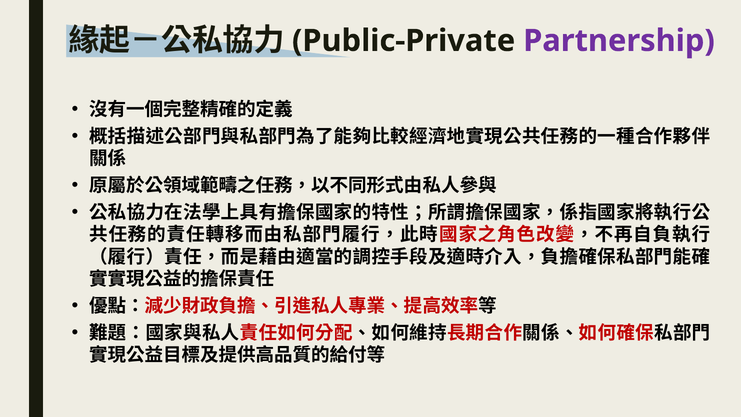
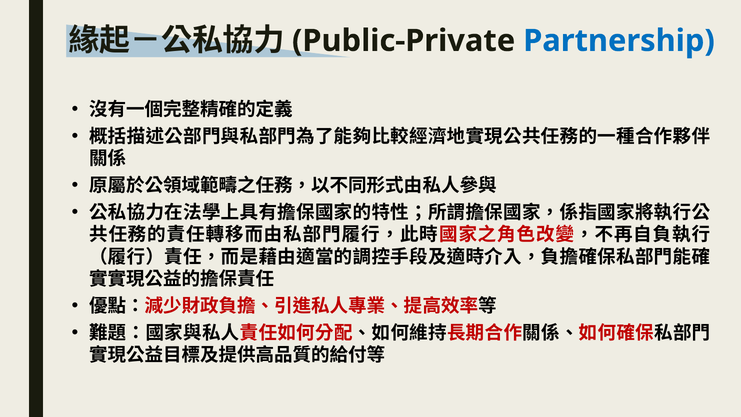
Partnership colour: purple -> blue
